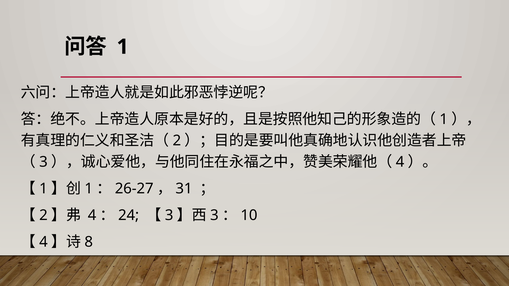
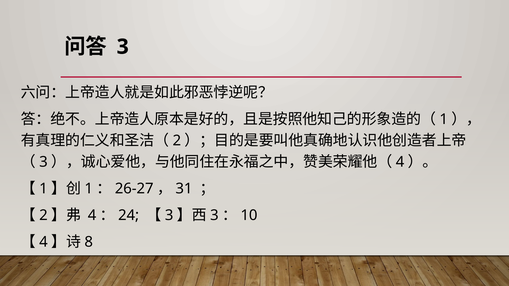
1 at (123, 47): 1 -> 3
